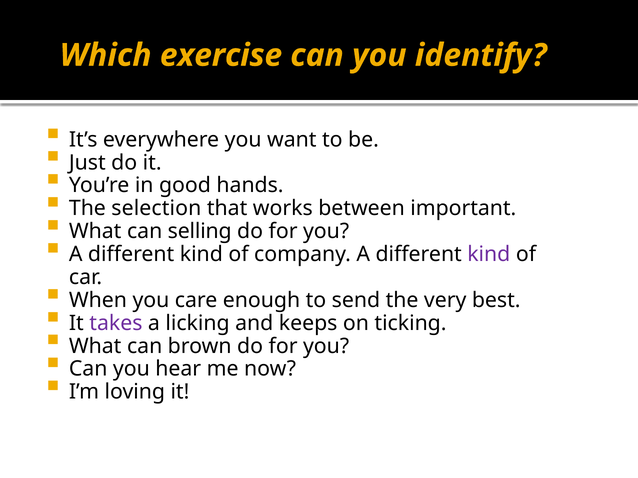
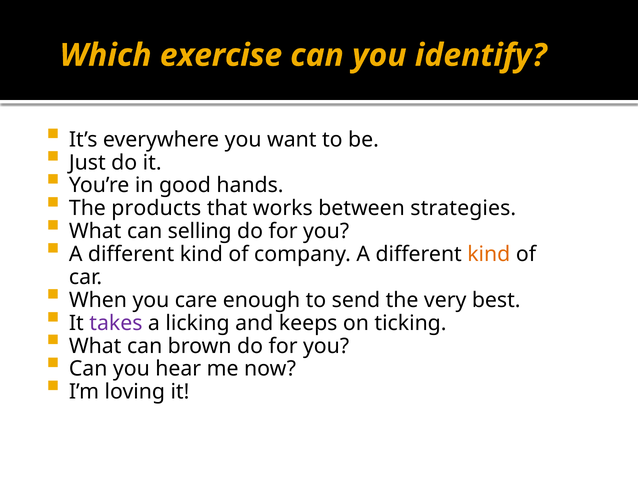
selection: selection -> products
important: important -> strategies
kind at (489, 255) colour: purple -> orange
